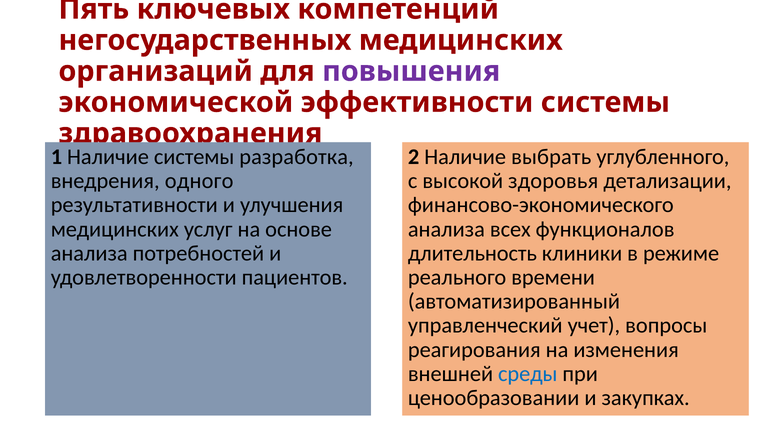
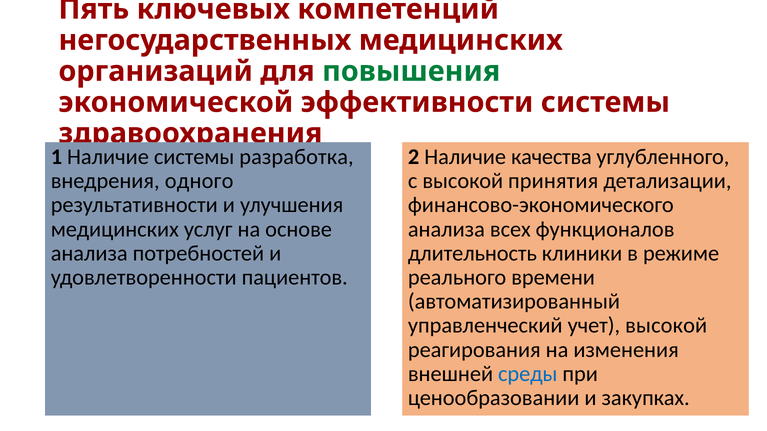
повышения colour: purple -> green
выбрать: выбрать -> качества
здоровья: здоровья -> принятия
учет вопросы: вопросы -> высокой
